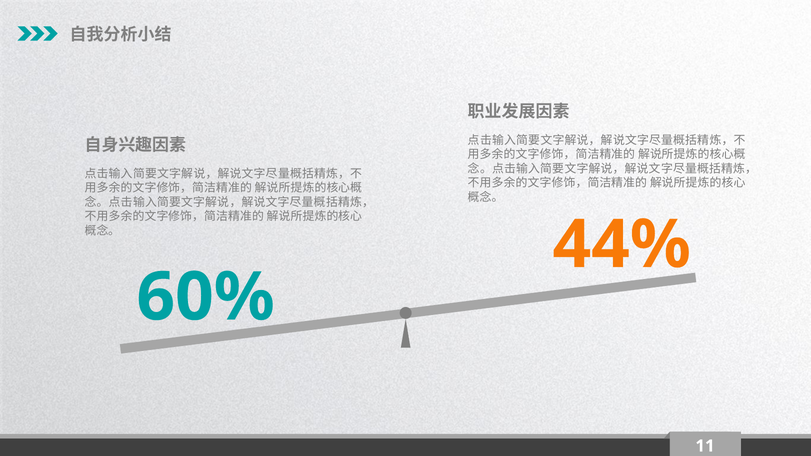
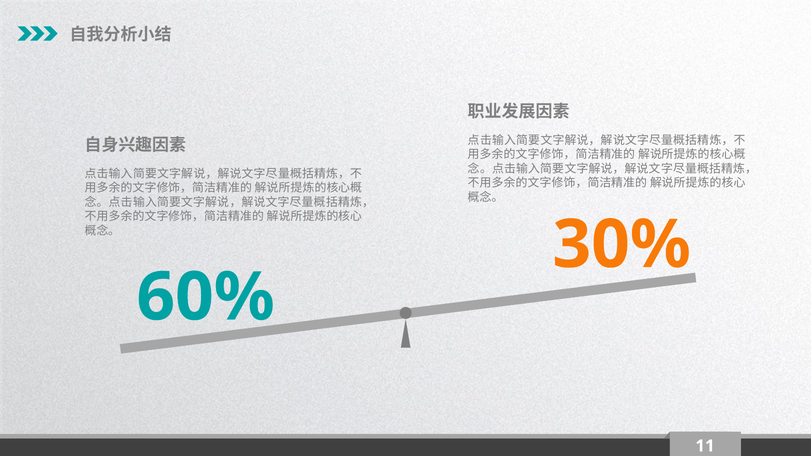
44%: 44% -> 30%
